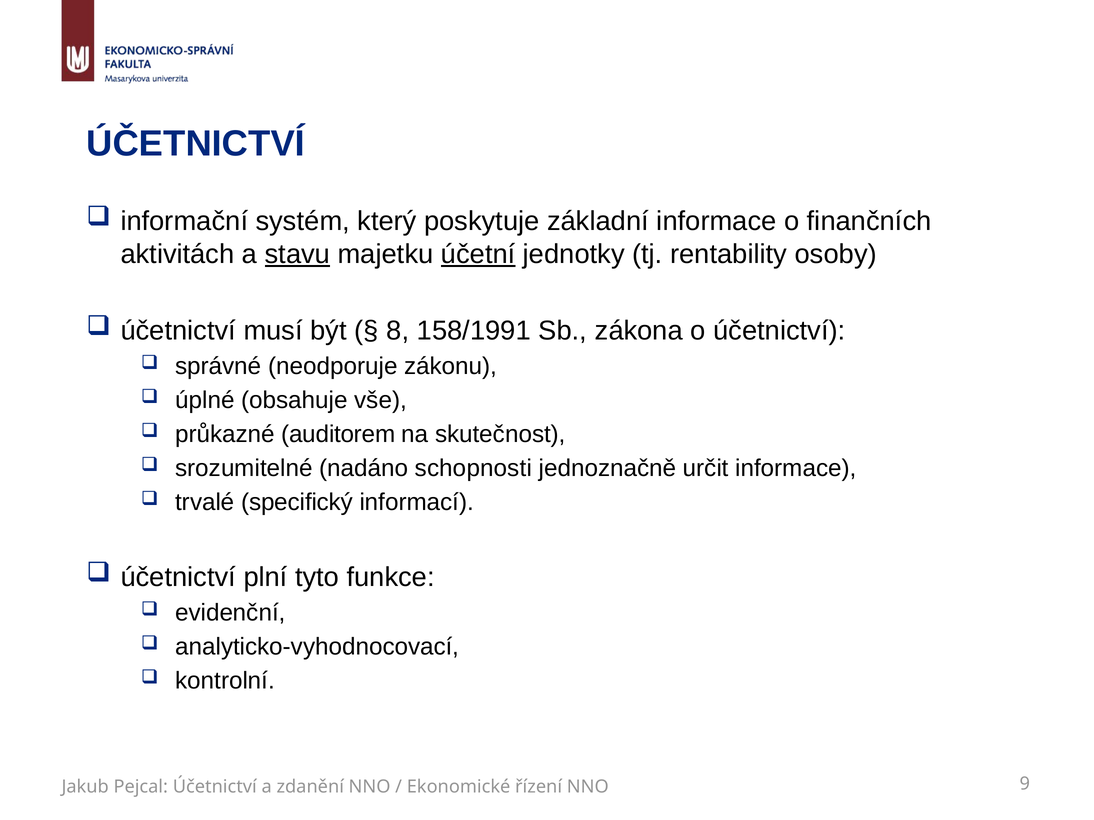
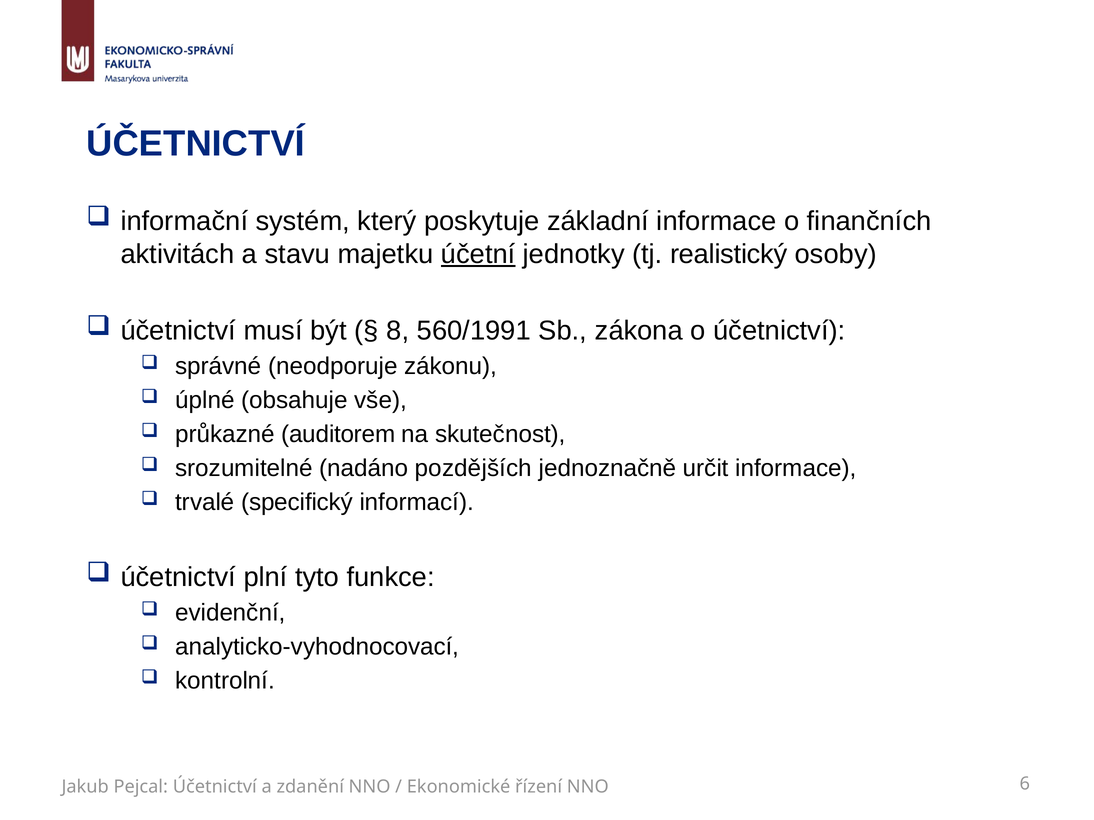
stavu underline: present -> none
rentability: rentability -> realistický
158/1991: 158/1991 -> 560/1991
schopnosti: schopnosti -> pozdějších
9: 9 -> 6
